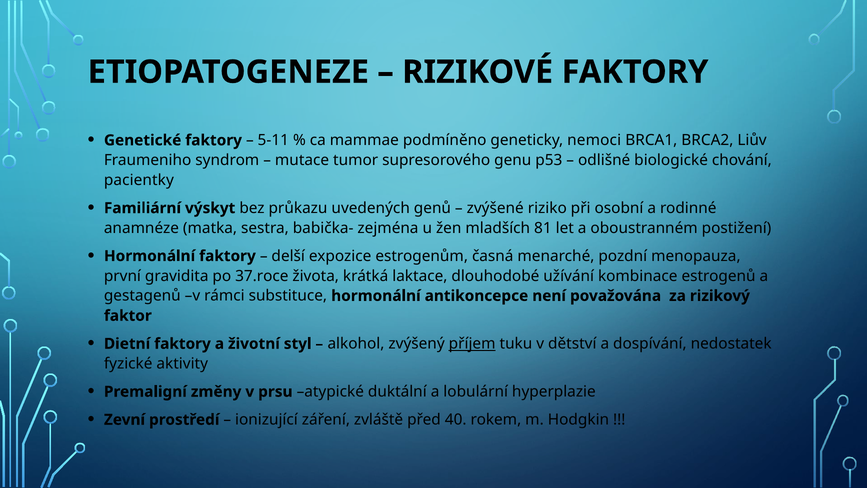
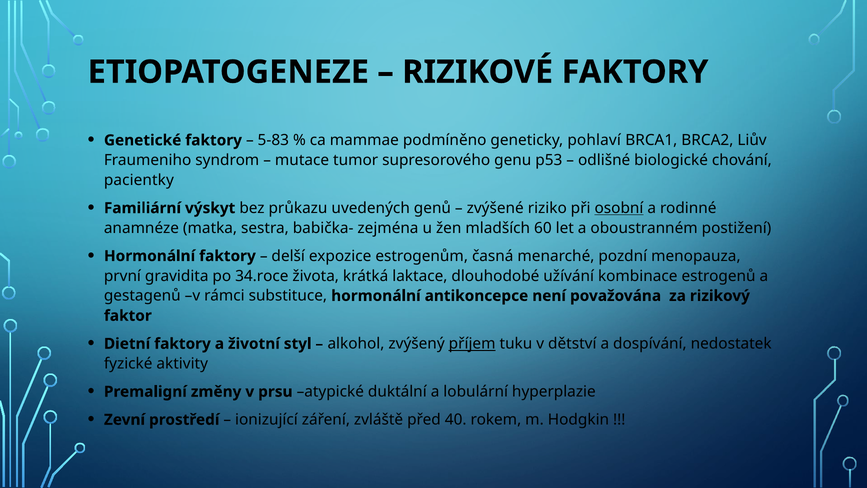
5-11: 5-11 -> 5-83
nemoci: nemoci -> pohlaví
osobní underline: none -> present
81: 81 -> 60
37.roce: 37.roce -> 34.roce
